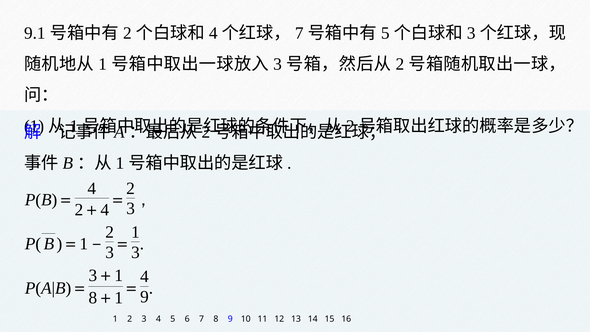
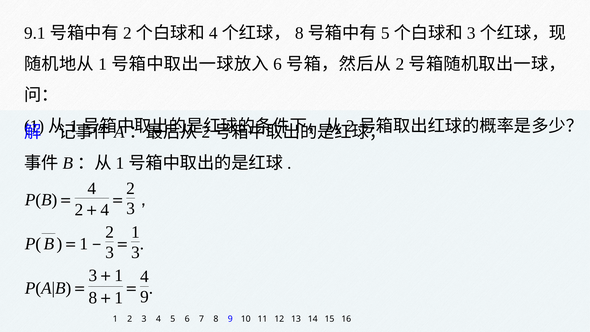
7 at (299, 33): 7 -> 8
3 at (278, 64): 3 -> 6
